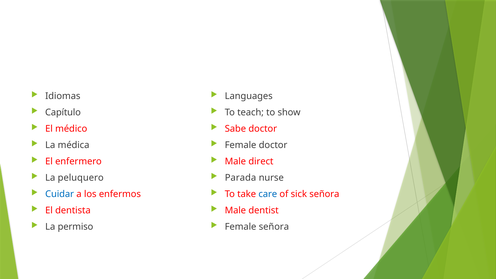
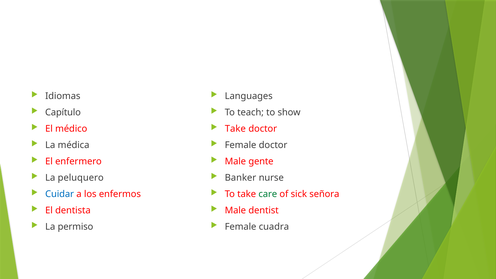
Sabe at (235, 129): Sabe -> Take
direct: direct -> gente
Parada: Parada -> Banker
care colour: blue -> green
Female señora: señora -> cuadra
